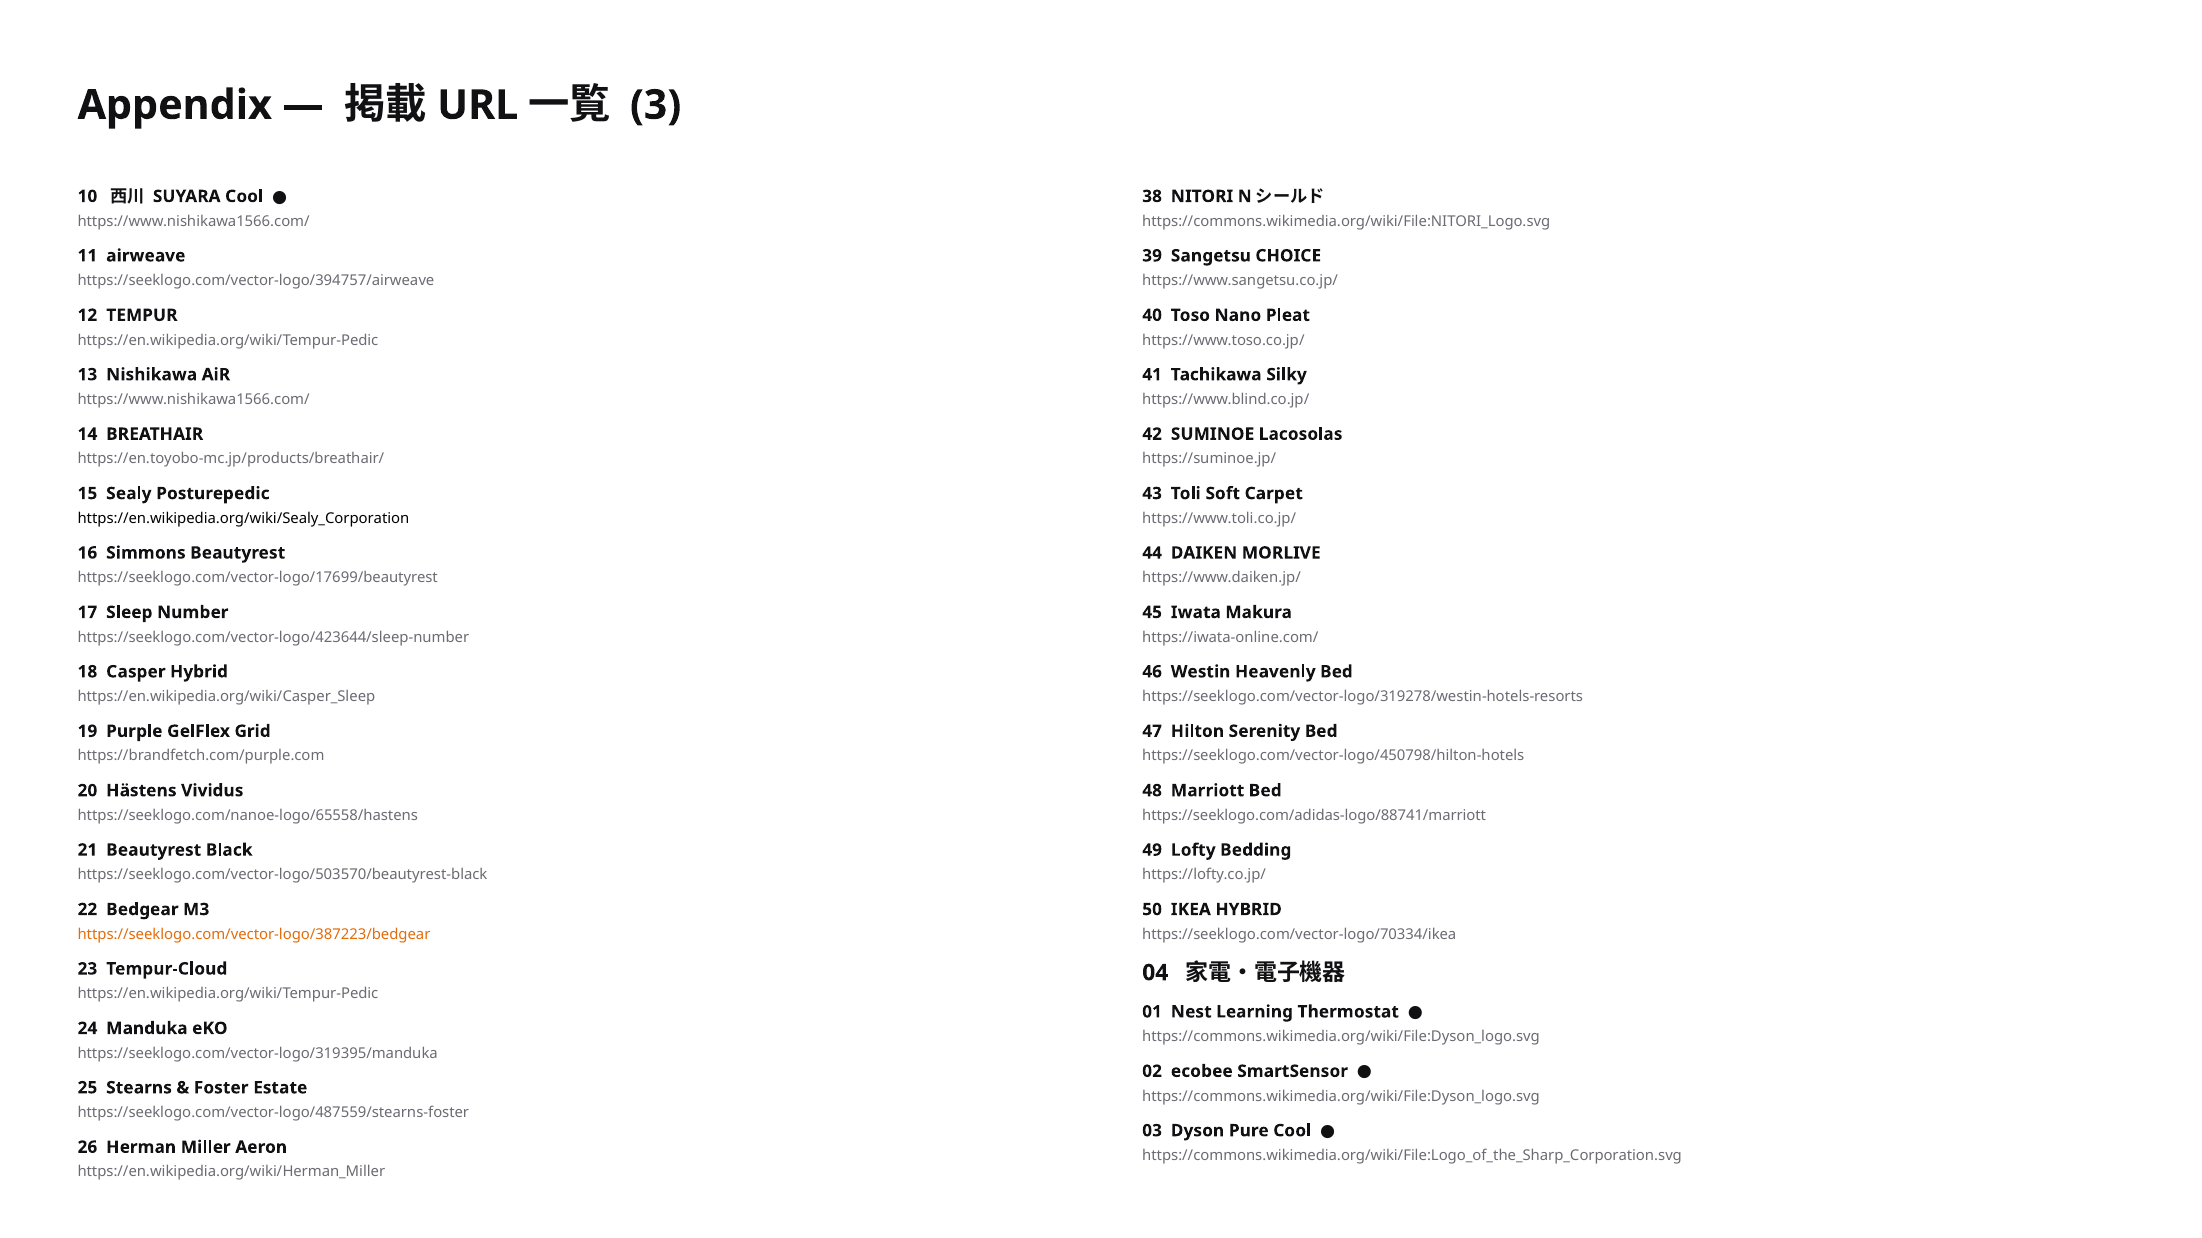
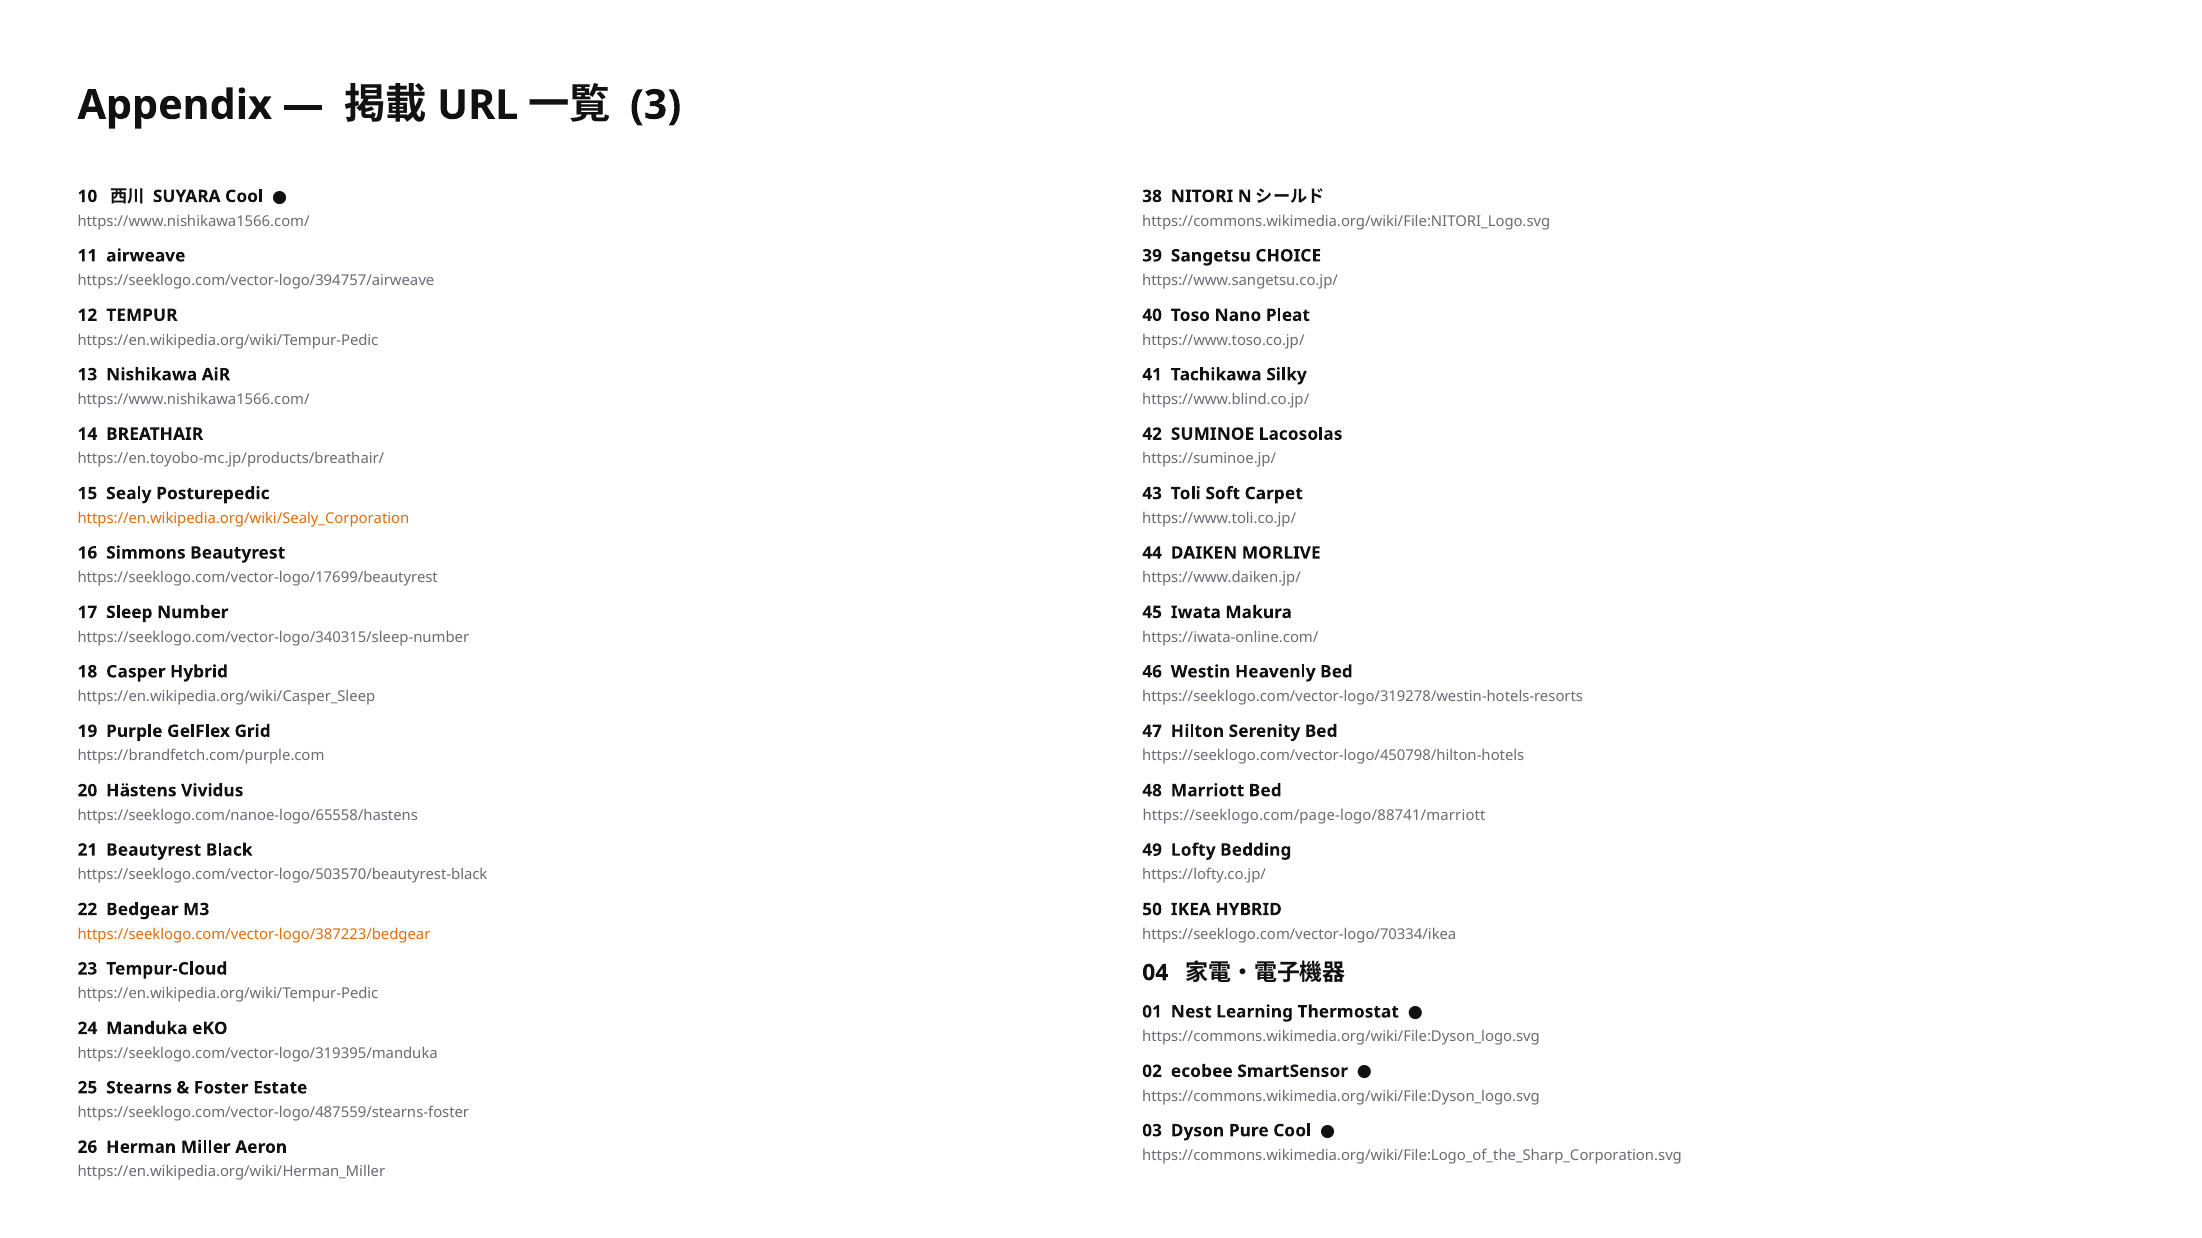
https://en.wikipedia.org/wiki/Sealy_Corporation colour: black -> orange
https://seeklogo.com/vector-logo/423644/sleep-number: https://seeklogo.com/vector-logo/423644/sleep-number -> https://seeklogo.com/vector-logo/340315/sleep-number
https://seeklogo.com/adidas-logo/88741/marriott: https://seeklogo.com/adidas-logo/88741/marriott -> https://seeklogo.com/page-logo/88741/marriott
